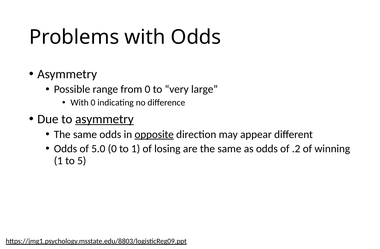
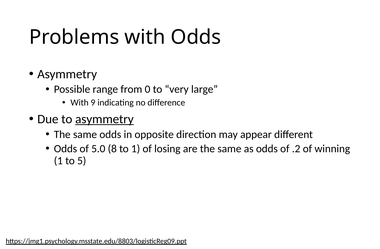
With 0: 0 -> 9
opposite underline: present -> none
5.0 0: 0 -> 8
